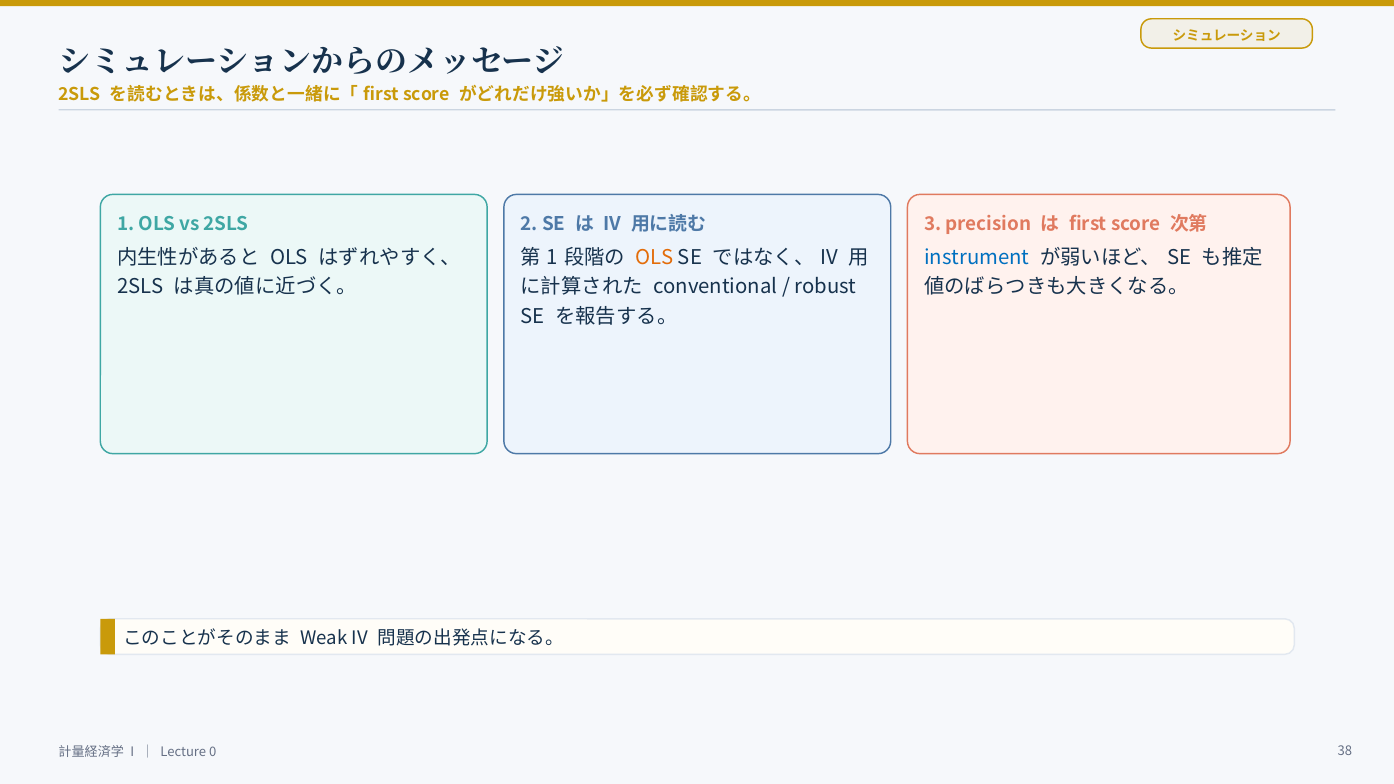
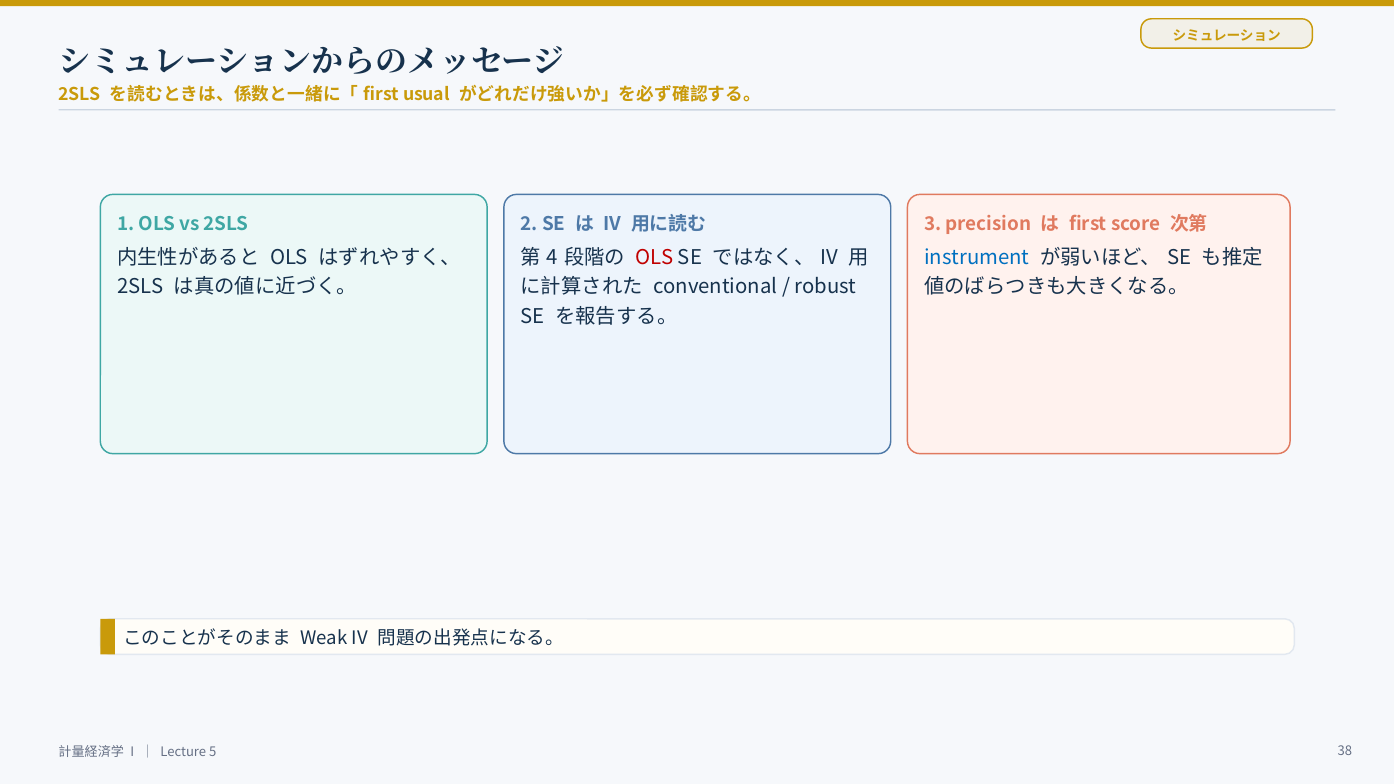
score at (426, 95): score -> usual
1 at (553, 257): 1 -> 4
OLS at (655, 257) colour: orange -> red
0: 0 -> 5
